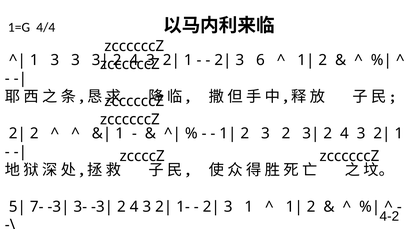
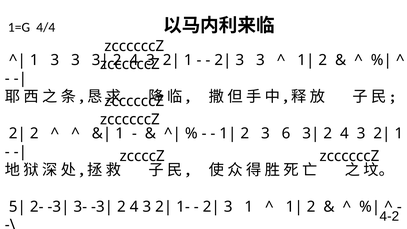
6 at (260, 60): 6 -> 3
3 2: 2 -> 6
7-: 7- -> 2-
